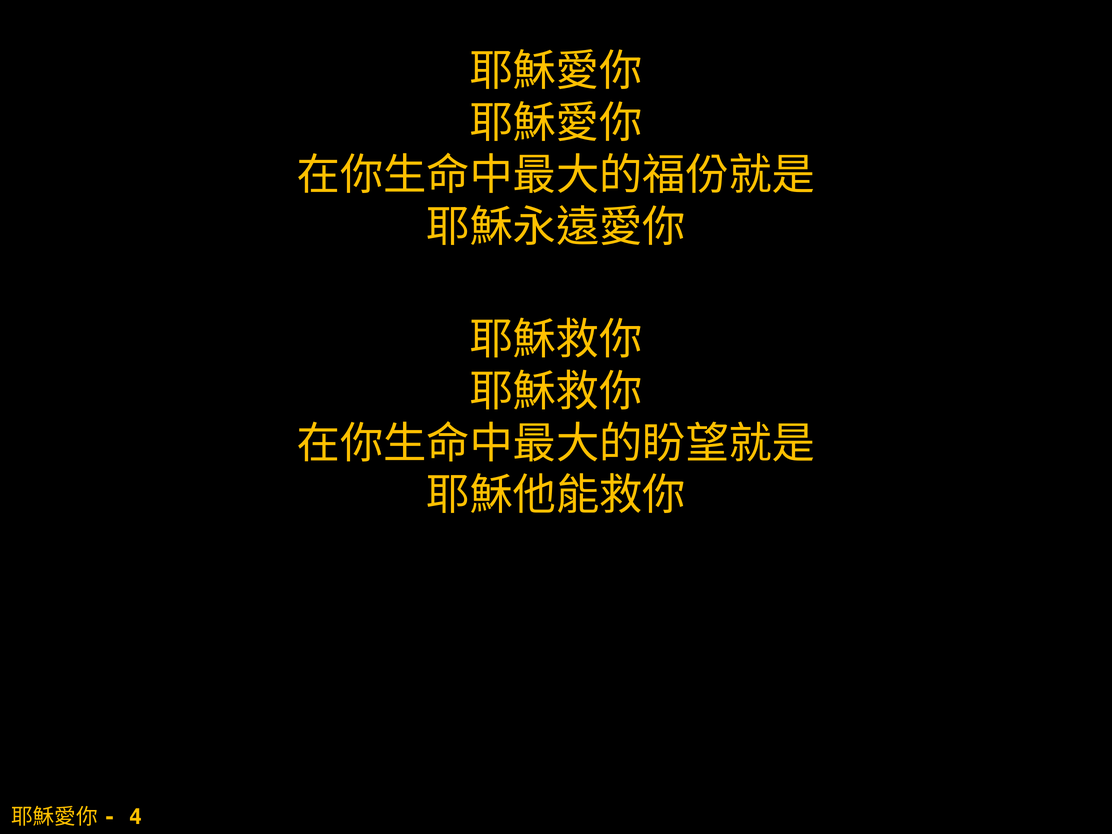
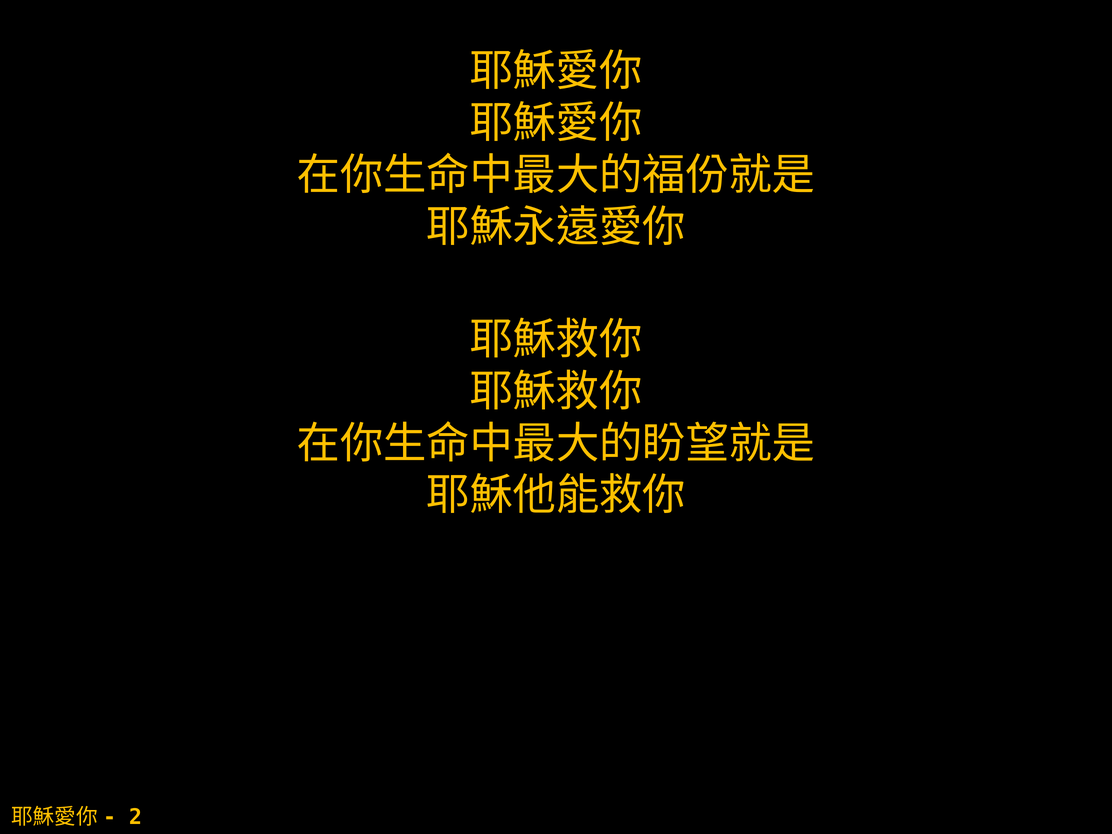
4: 4 -> 2
